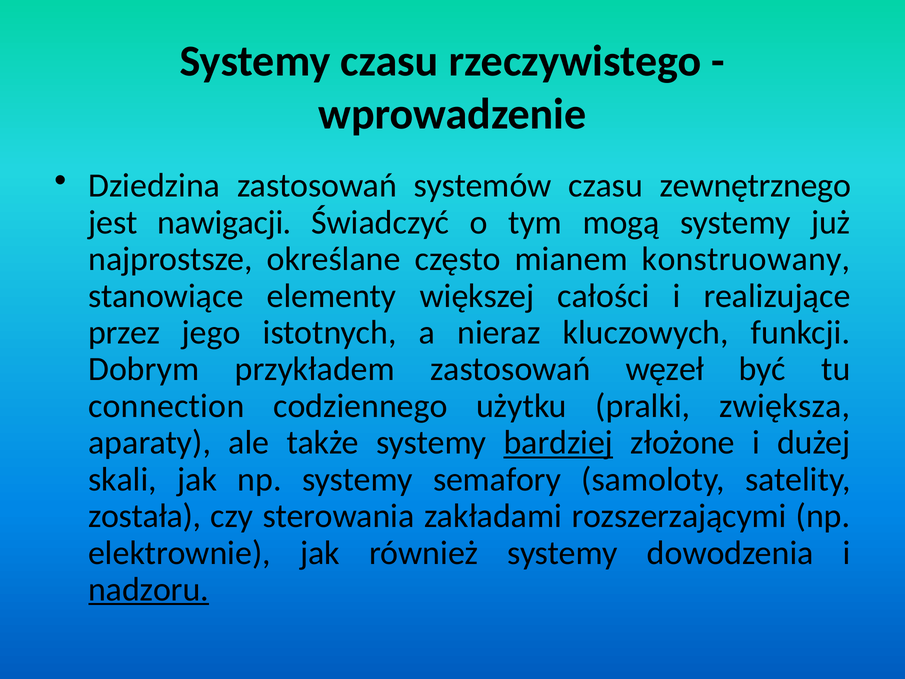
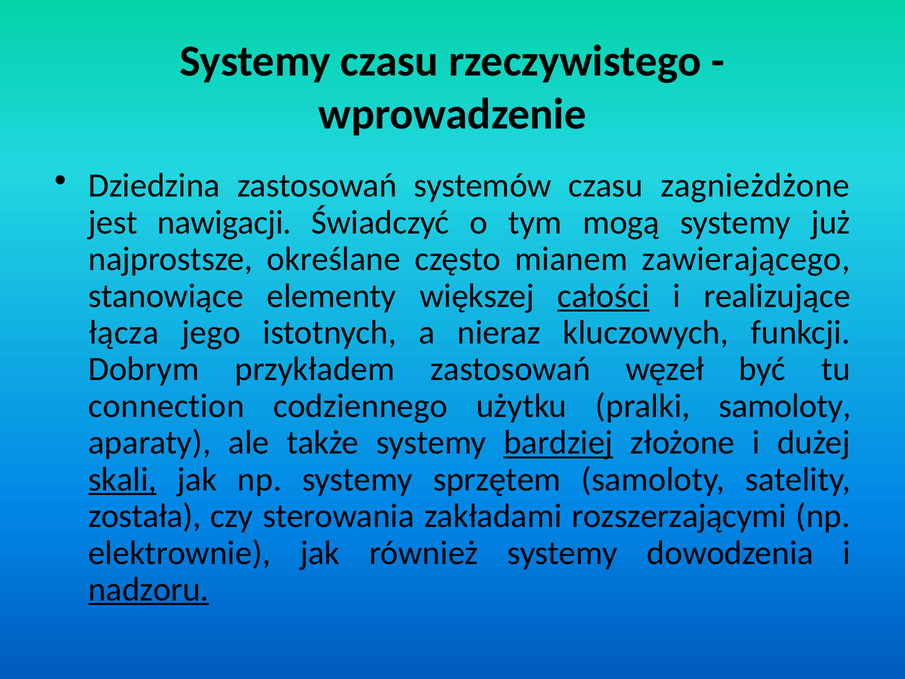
zewnętrznego: zewnętrznego -> zagnieżdżone
konstruowany: konstruowany -> zawierającego
całości underline: none -> present
przez: przez -> łącza
pralki zwiększa: zwiększa -> samoloty
skali underline: none -> present
semafory: semafory -> sprzętem
